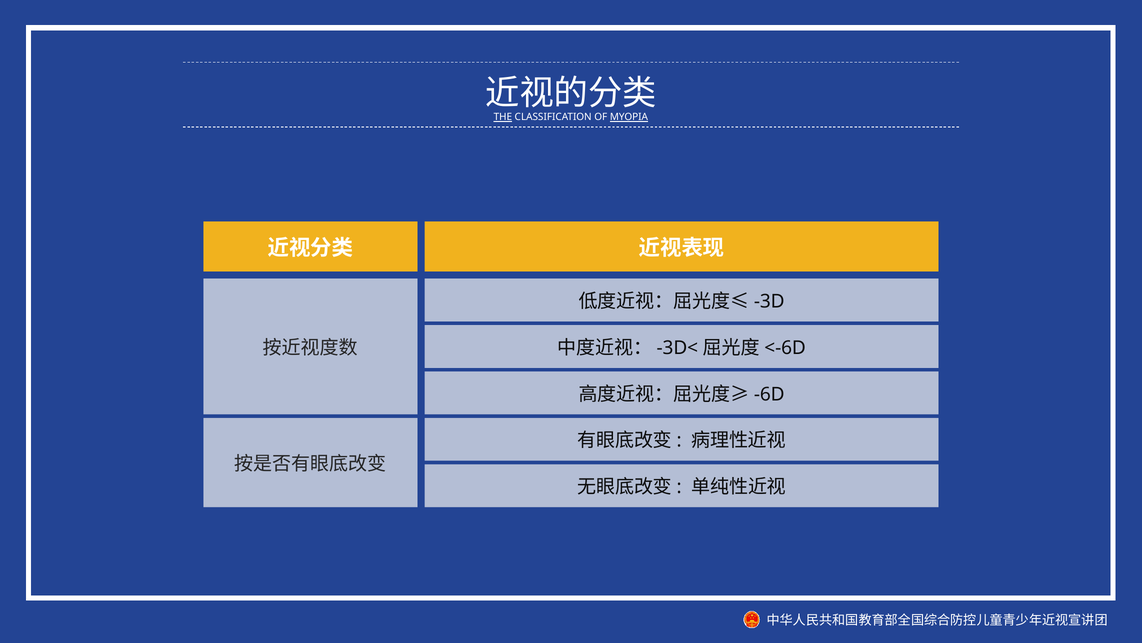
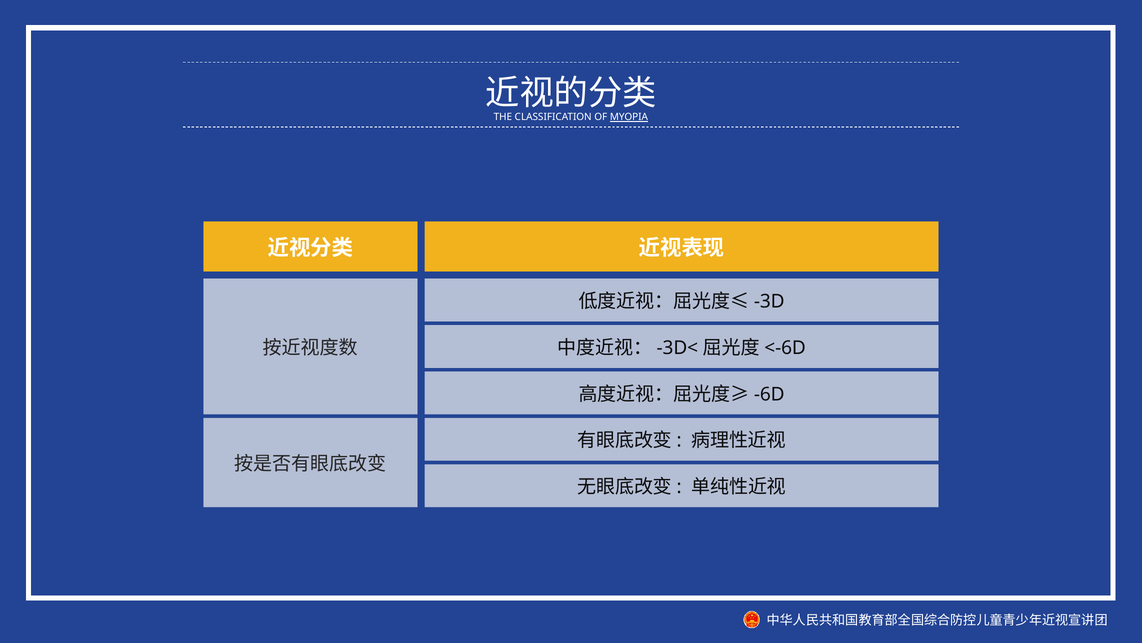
THE underline: present -> none
